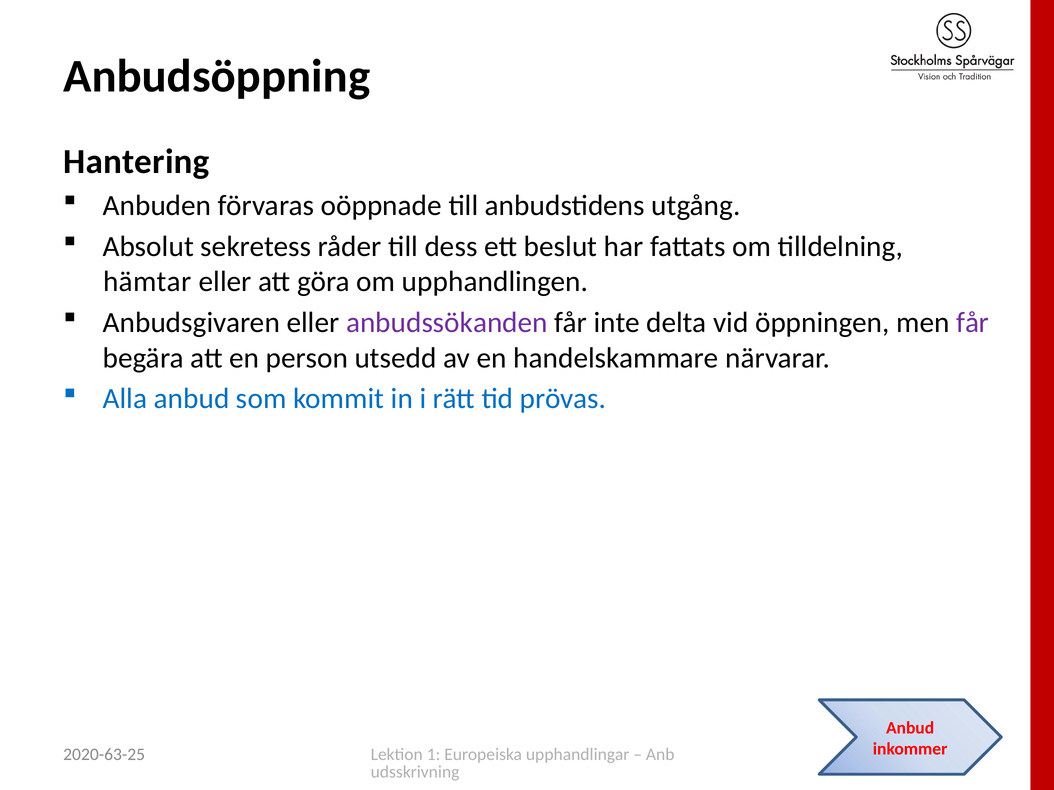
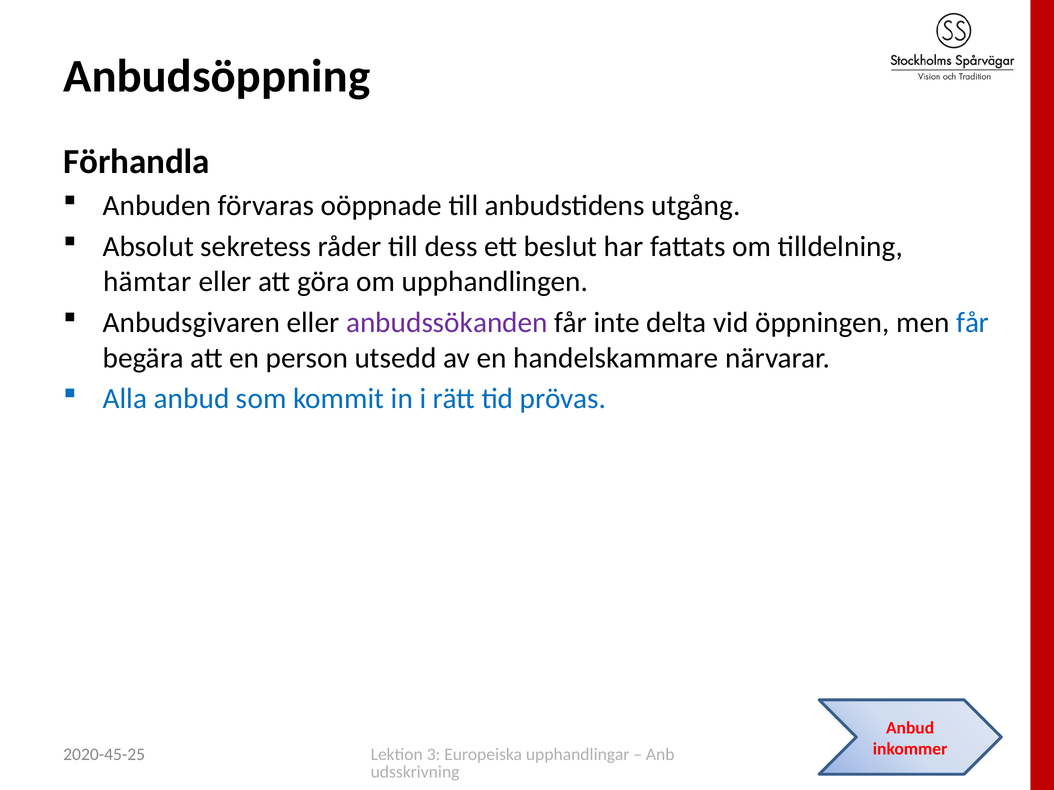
Hantering: Hantering -> Förhandla
får at (973, 323) colour: purple -> blue
1: 1 -> 3
2020-63-25: 2020-63-25 -> 2020-45-25
